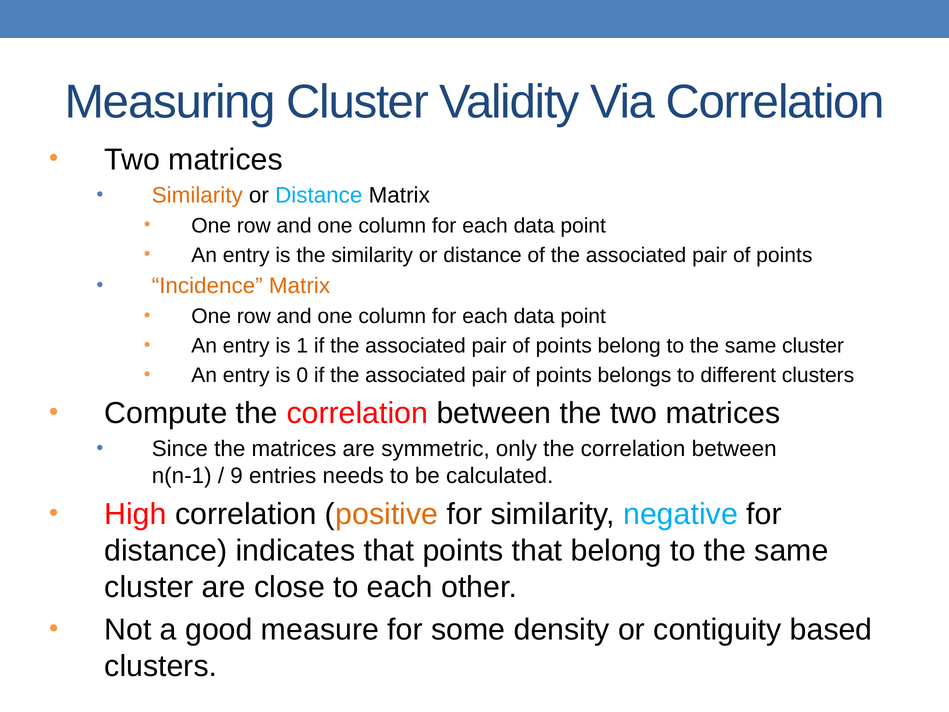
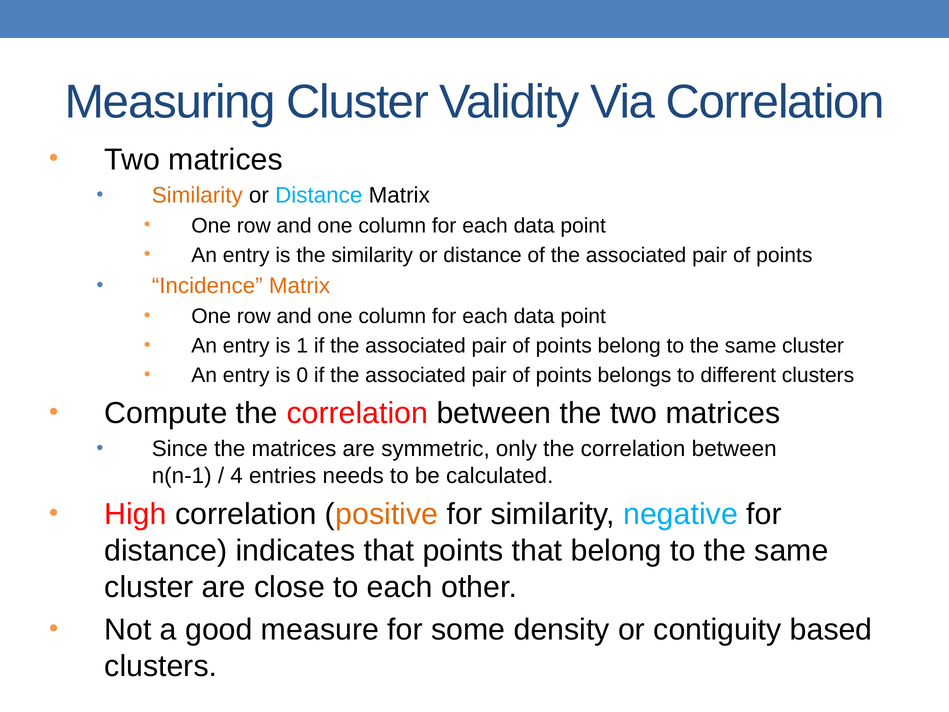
9: 9 -> 4
